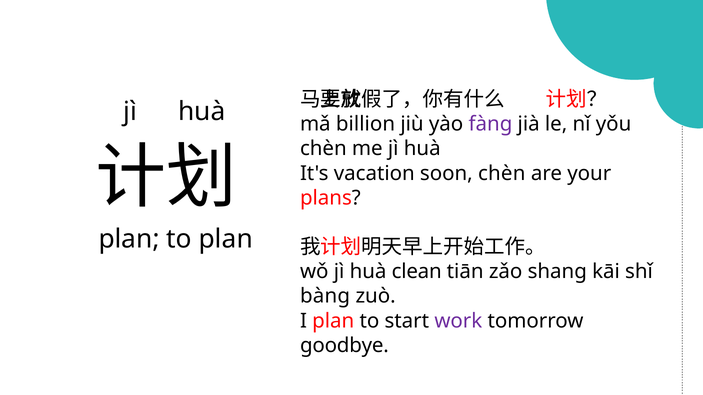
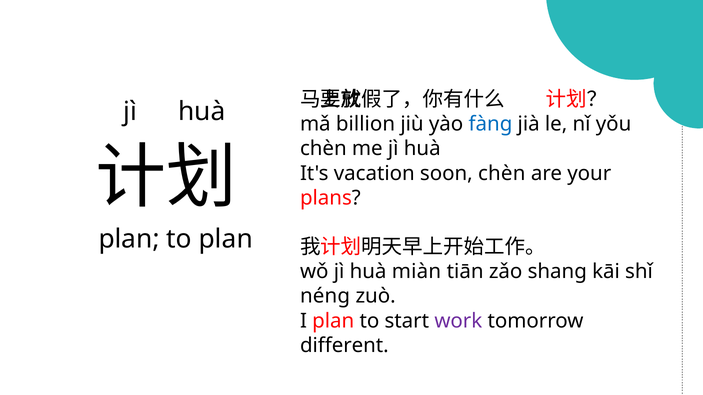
fàng colour: purple -> blue
clean: clean -> miàn
bàng: bàng -> néng
goodbye: goodbye -> different
